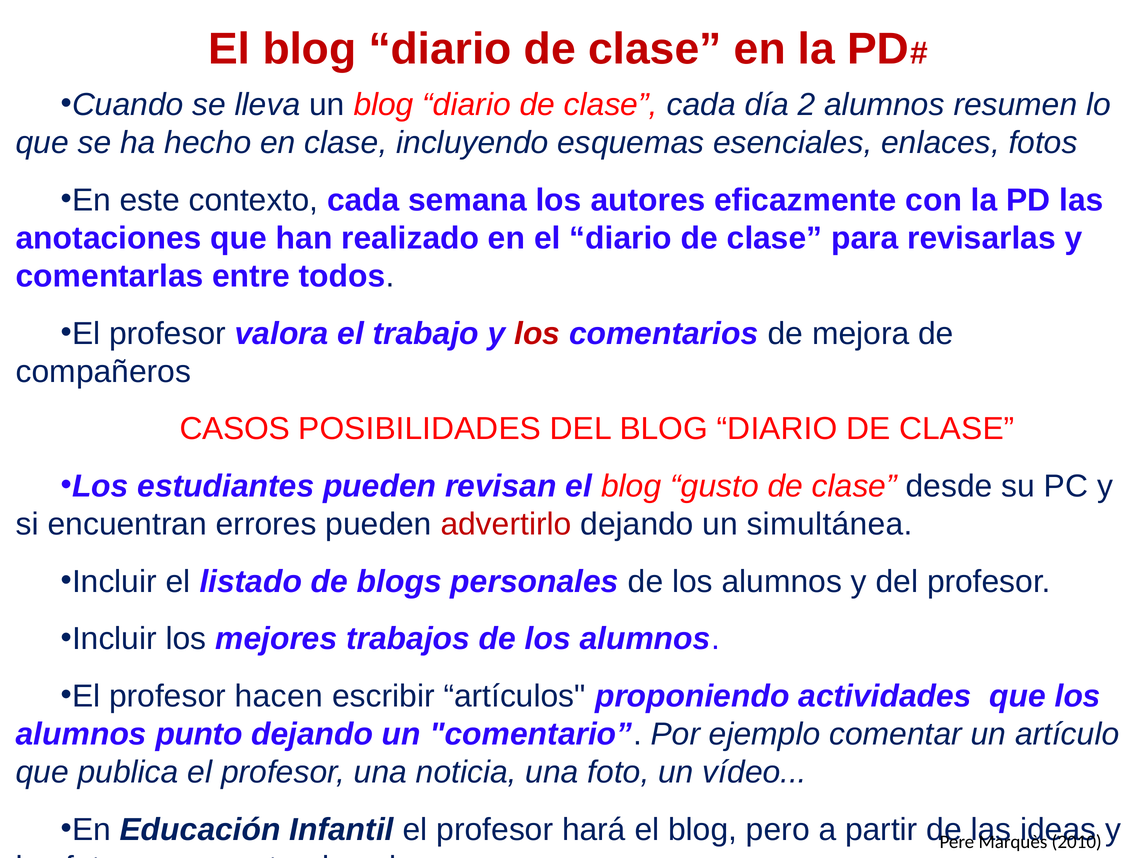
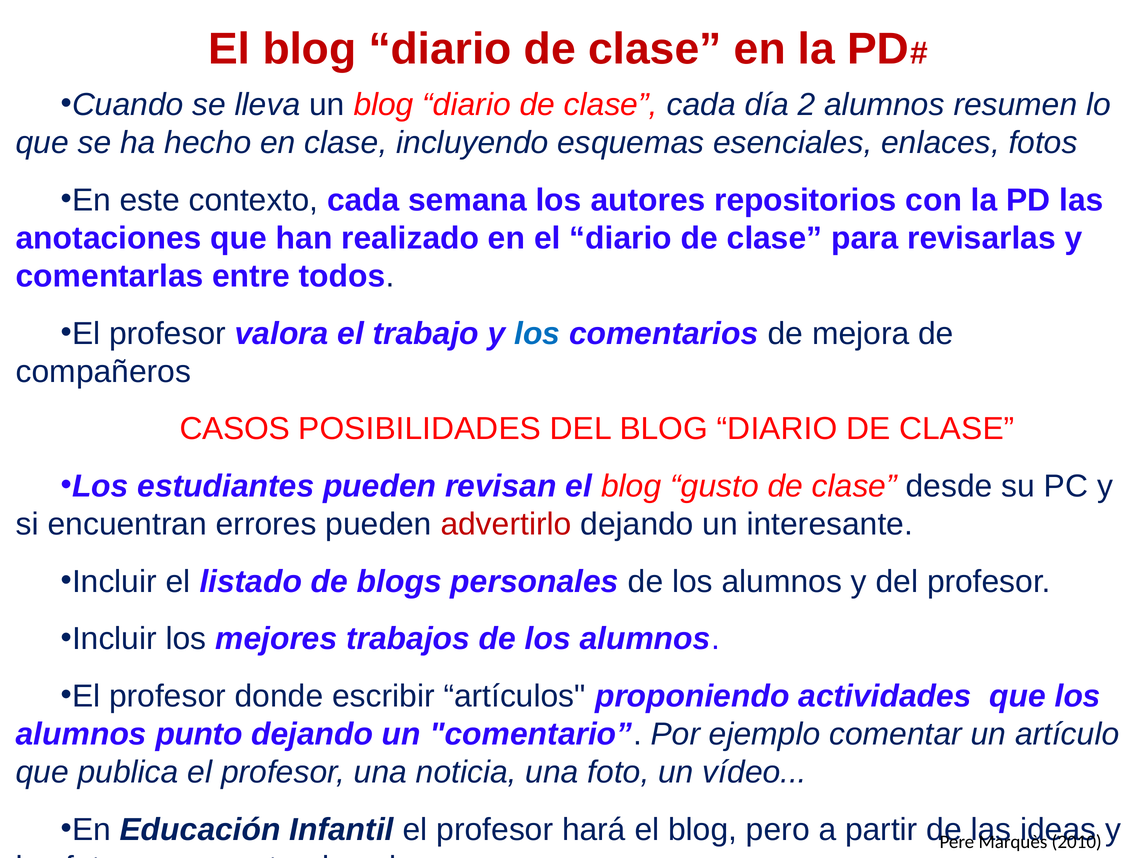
eficazmente: eficazmente -> repositorios
los at (537, 334) colour: red -> blue
simultánea: simultánea -> interesante
hacen: hacen -> donde
